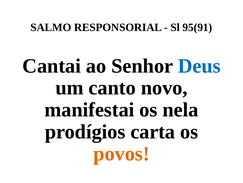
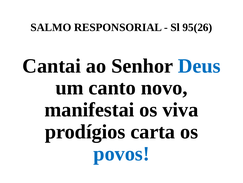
95(91: 95(91 -> 95(26
nela: nela -> viva
povos colour: orange -> blue
